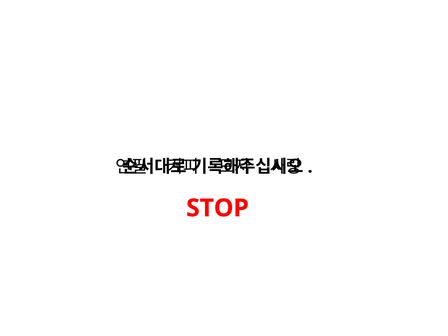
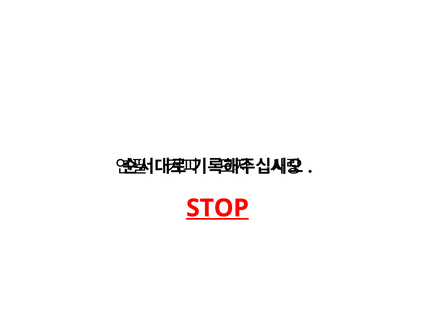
STOP underline: none -> present
